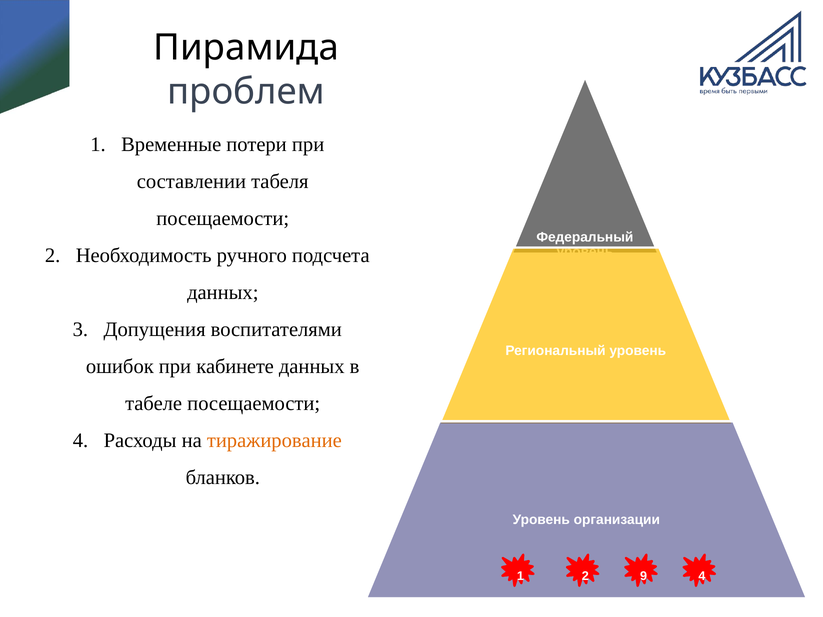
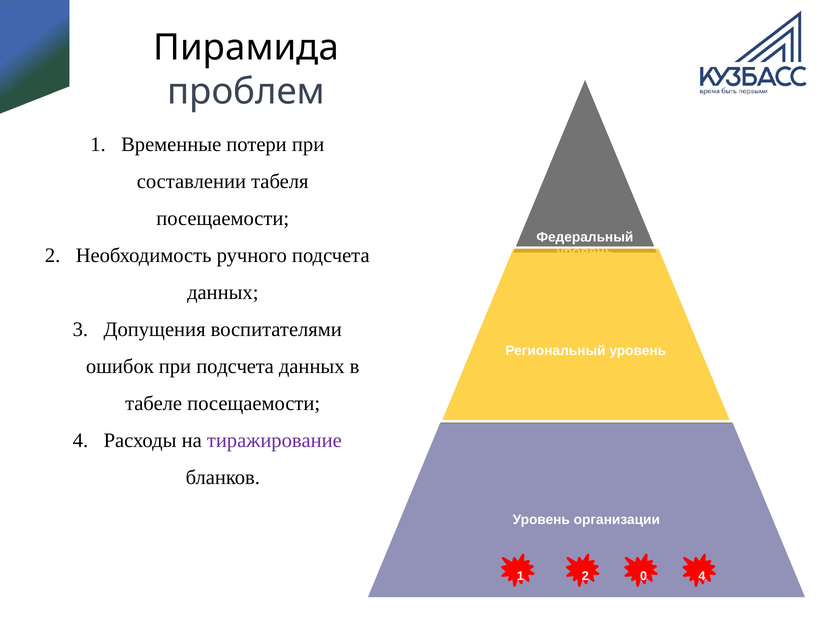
при кабинете: кабинете -> подсчета
тиражирование colour: orange -> purple
9: 9 -> 0
